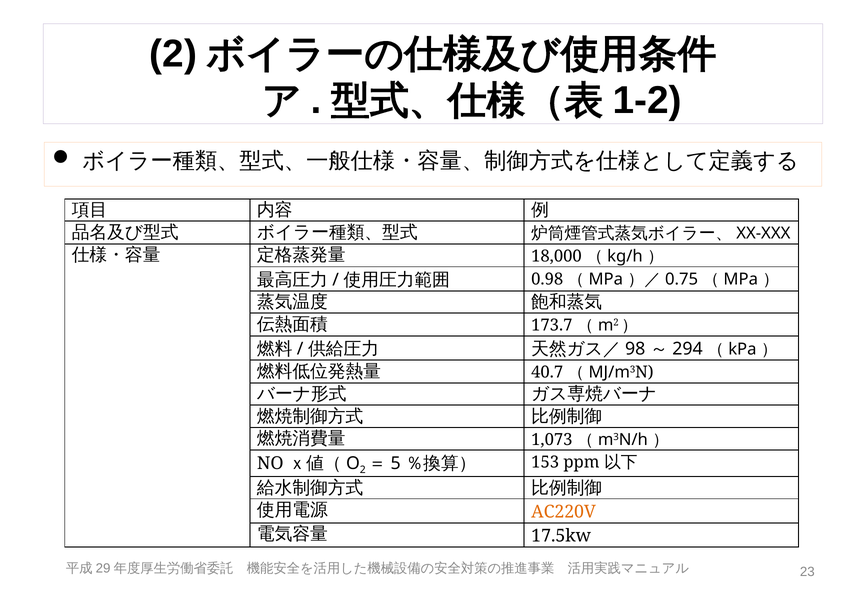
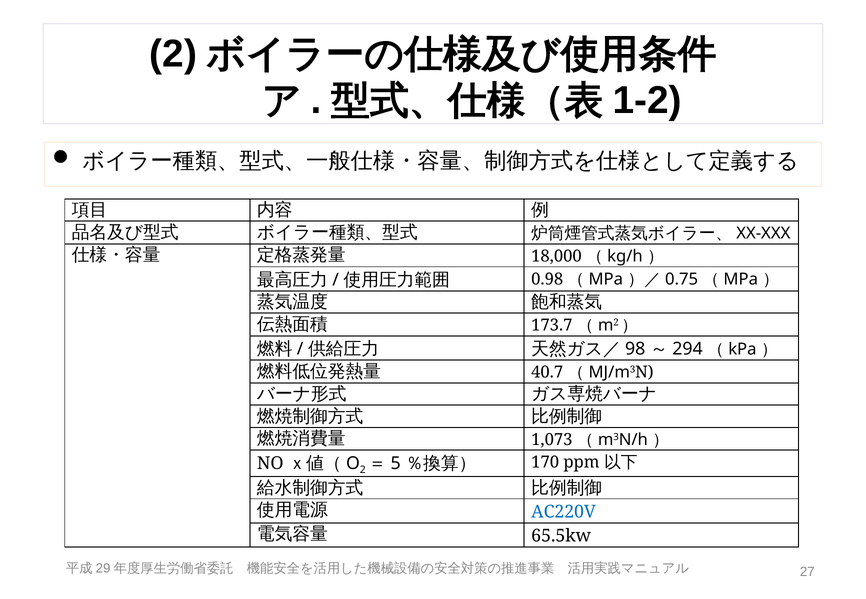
153: 153 -> 170
AC220V colour: orange -> blue
17.5kw: 17.5kw -> 65.5kw
23: 23 -> 27
